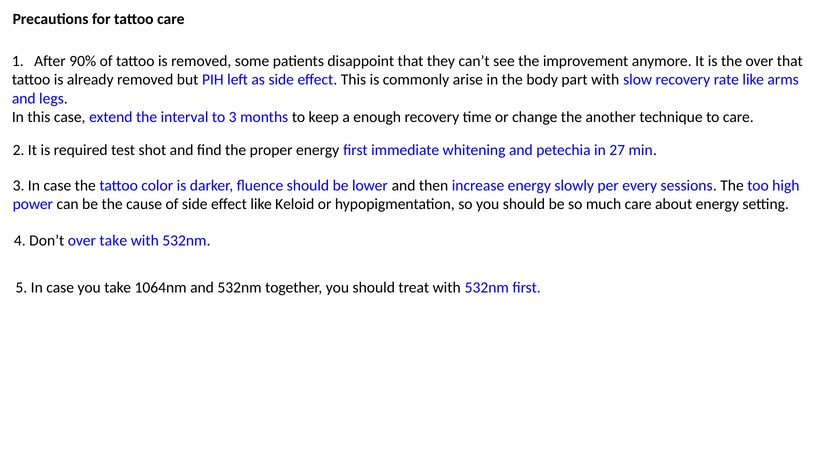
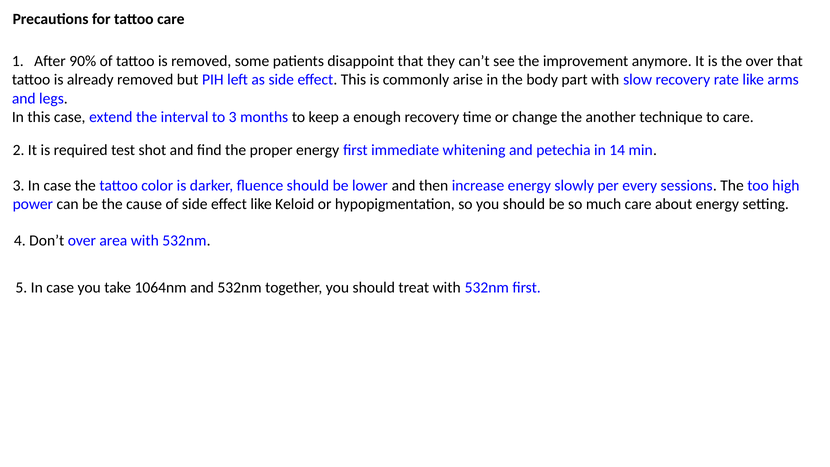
27: 27 -> 14
over take: take -> area
